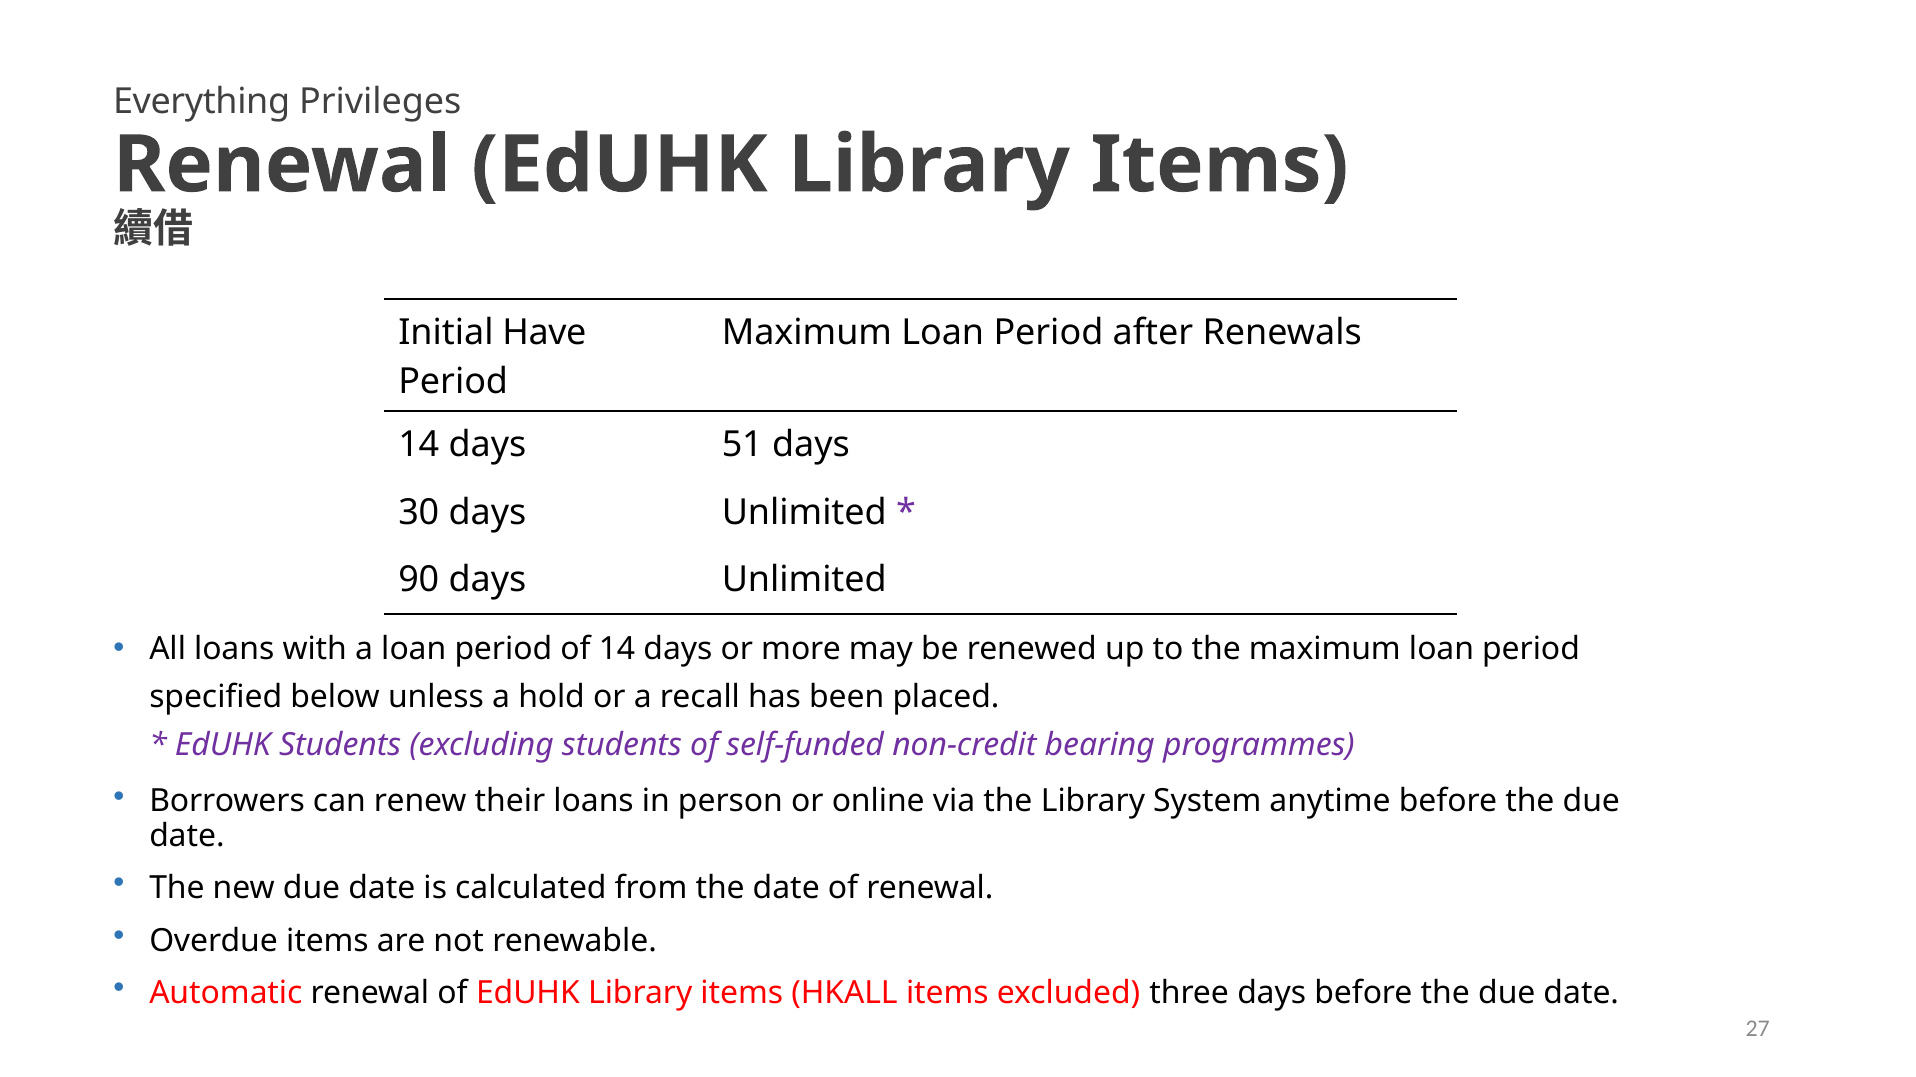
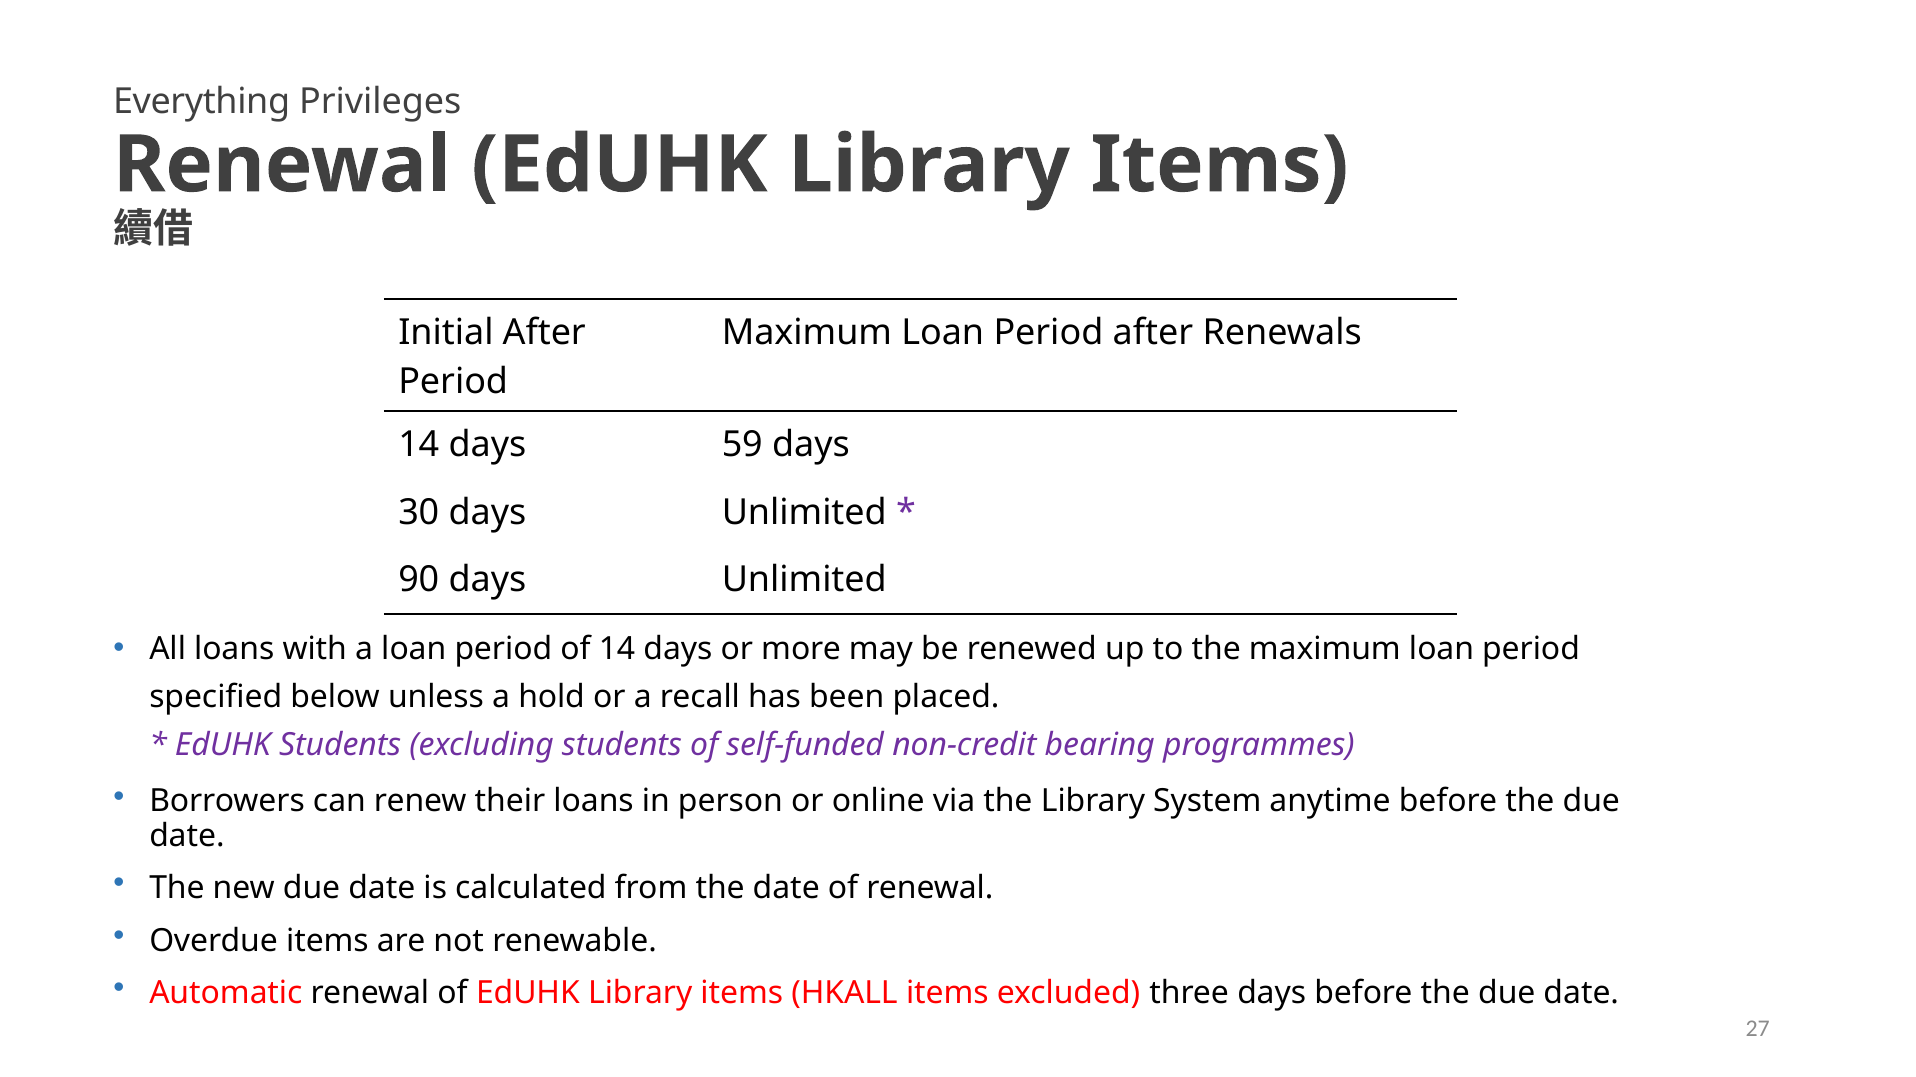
Initial Have: Have -> After
51: 51 -> 59
